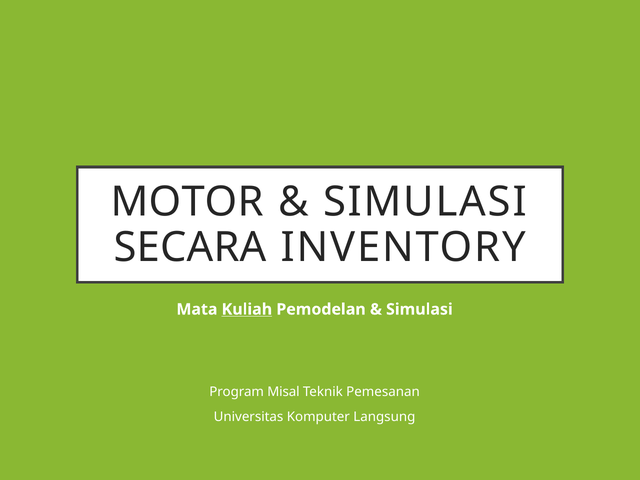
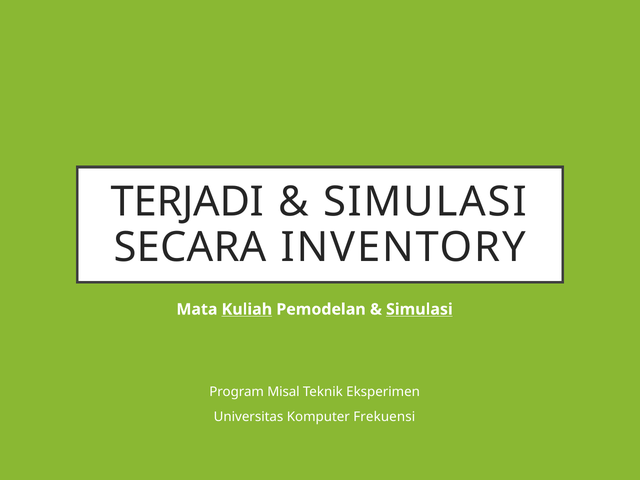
MOTOR: MOTOR -> TERJADI
Simulasi at (419, 309) underline: none -> present
Pemesanan: Pemesanan -> Eksperimen
Langsung: Langsung -> Frekuensi
